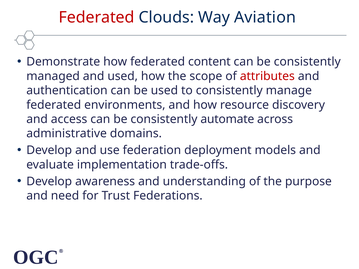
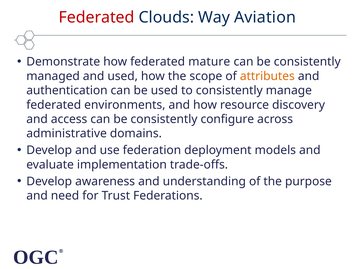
content: content -> mature
attributes colour: red -> orange
automate: automate -> configure
